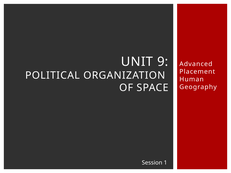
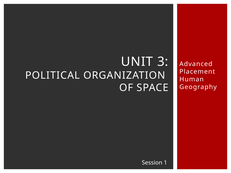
9: 9 -> 3
